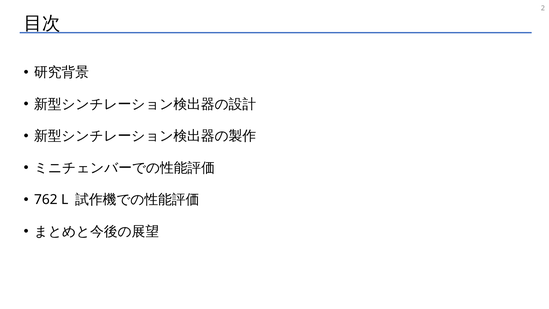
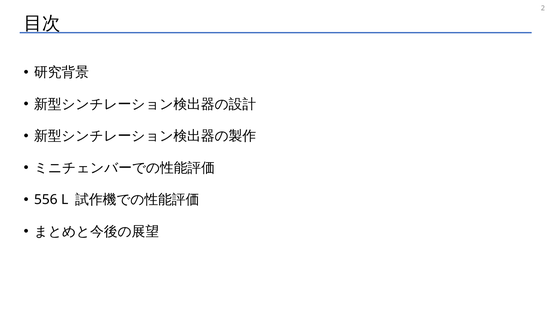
762: 762 -> 556
